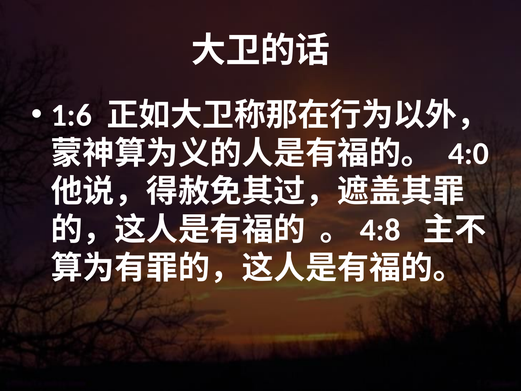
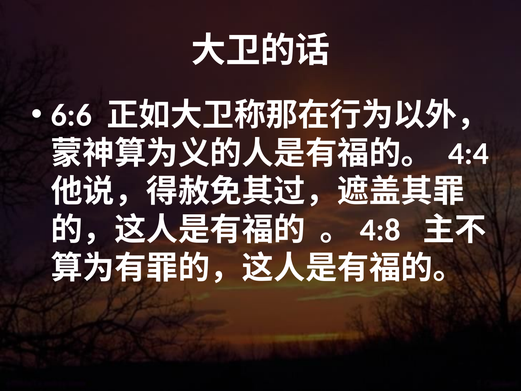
1:6: 1:6 -> 6:6
4:0: 4:0 -> 4:4
